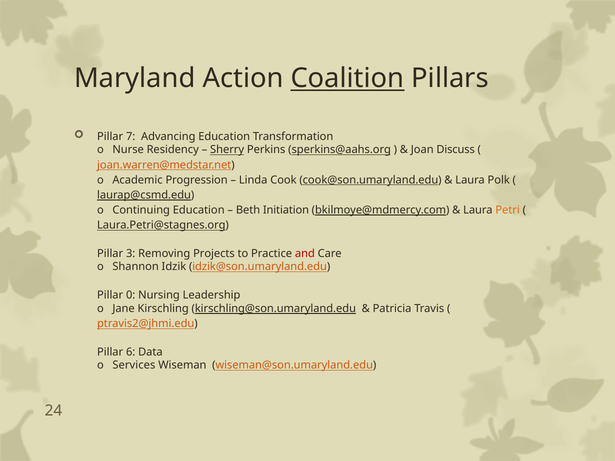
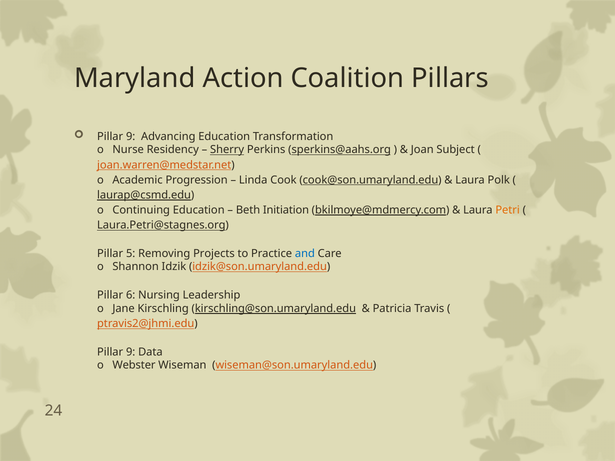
Coalition underline: present -> none
7 at (131, 137): 7 -> 9
Discuss: Discuss -> Subject
3: 3 -> 5
and colour: red -> blue
0: 0 -> 6
6 at (131, 352): 6 -> 9
Services: Services -> Webster
